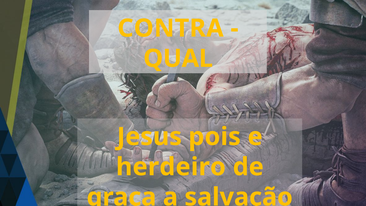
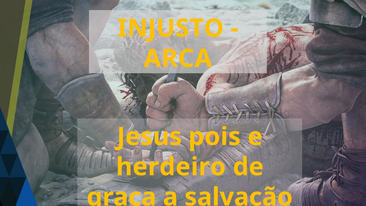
CONTRA: CONTRA -> INJUSTO
QUAL: QUAL -> ARCA
